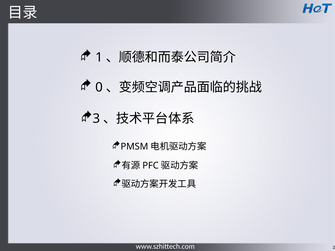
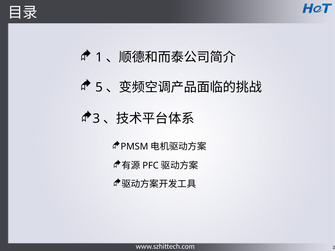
0: 0 -> 5
